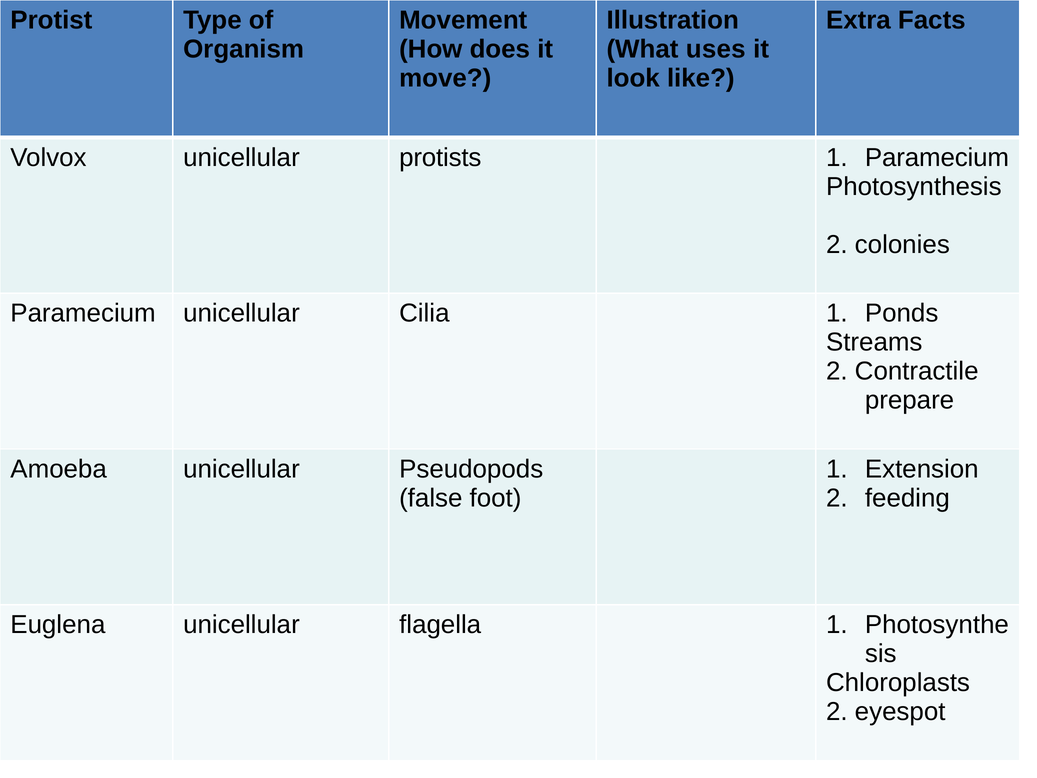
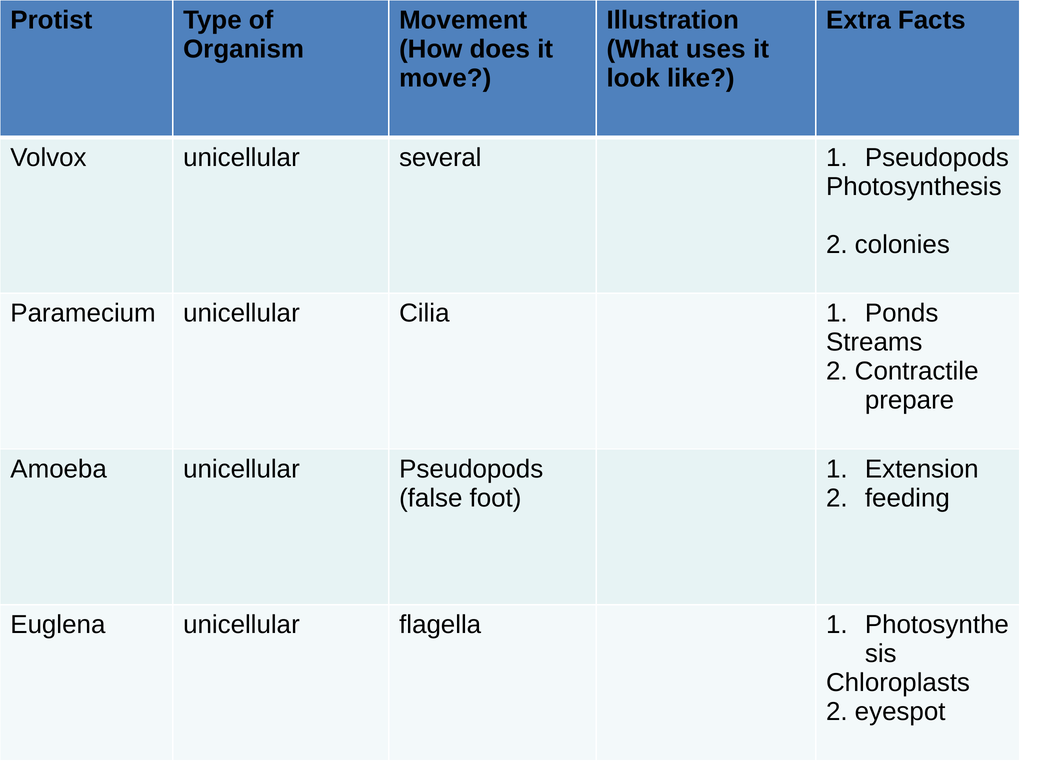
protists: protists -> several
Paramecium at (937, 157): Paramecium -> Pseudopods
